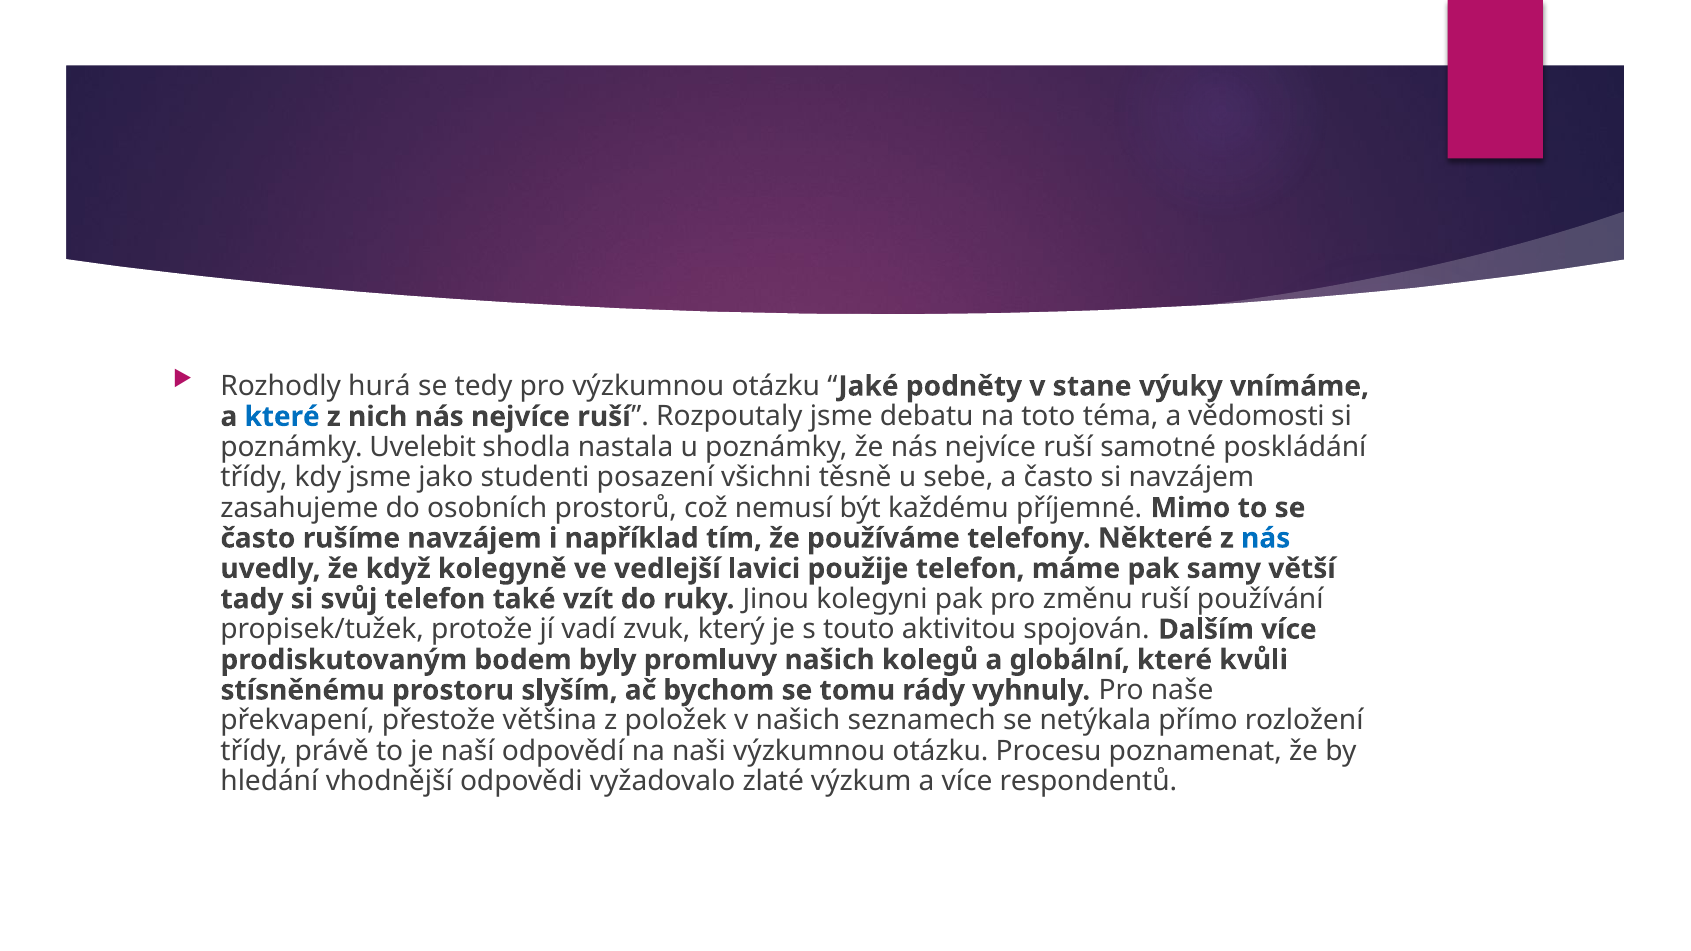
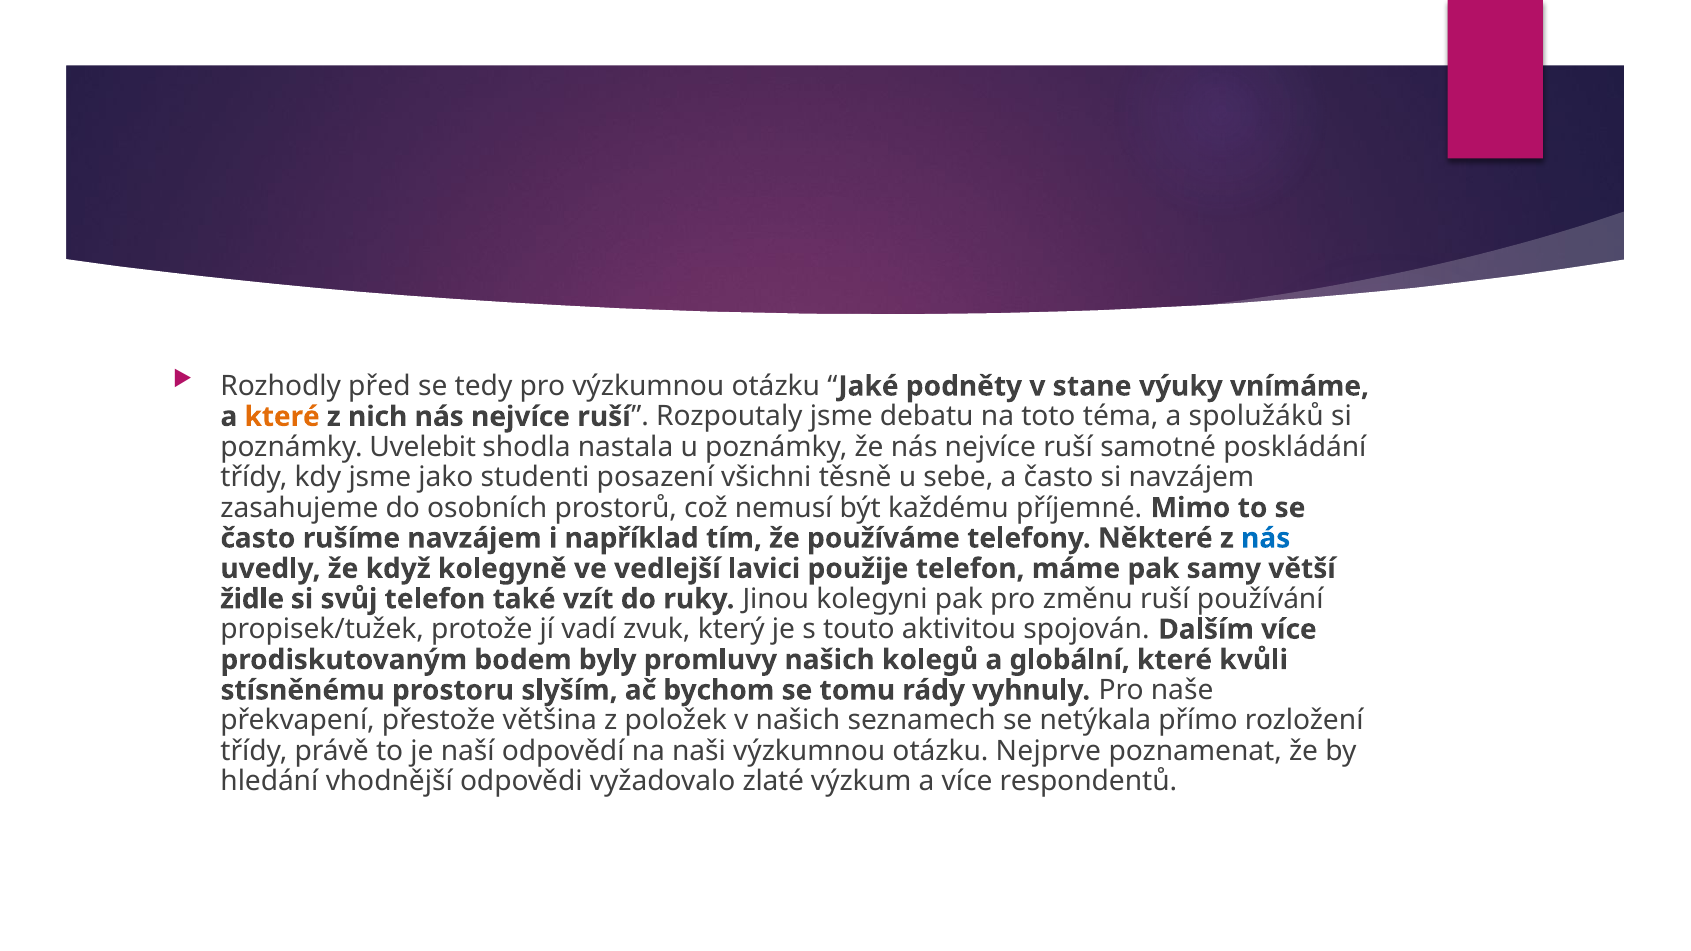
hurá: hurá -> před
které at (282, 417) colour: blue -> orange
vědomosti: vědomosti -> spolužáků
tady: tady -> židle
Procesu: Procesu -> Nejprve
